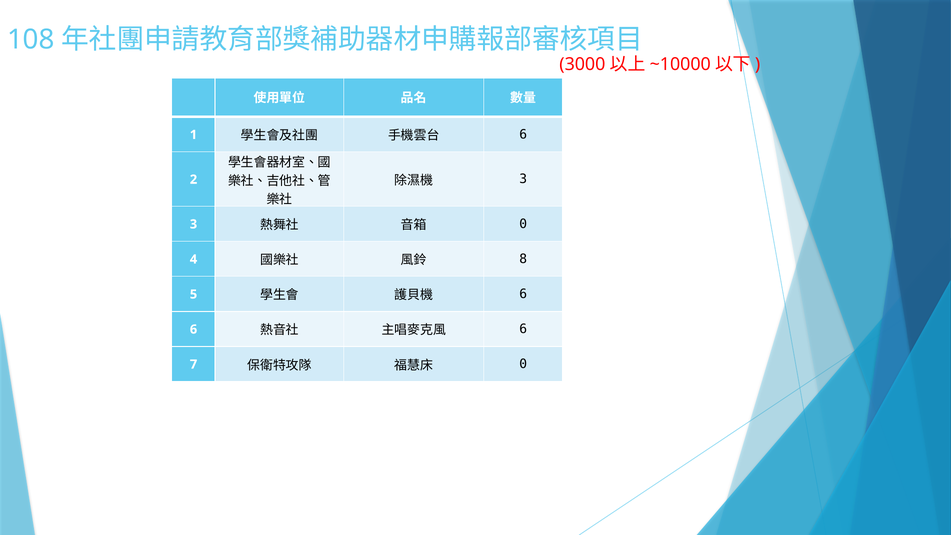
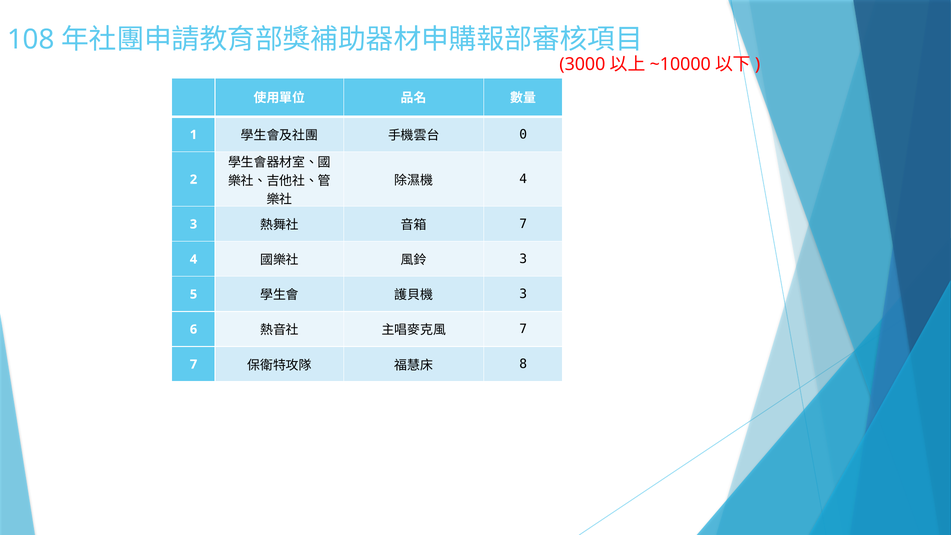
6 at (523, 134): 6 -> 0
3 at (523, 179): 3 -> 4
0 at (523, 224): 0 -> 7
8 at (523, 259): 8 -> 3
6 at (523, 294): 6 -> 3
6 at (523, 329): 6 -> 7
0 at (523, 364): 0 -> 8
